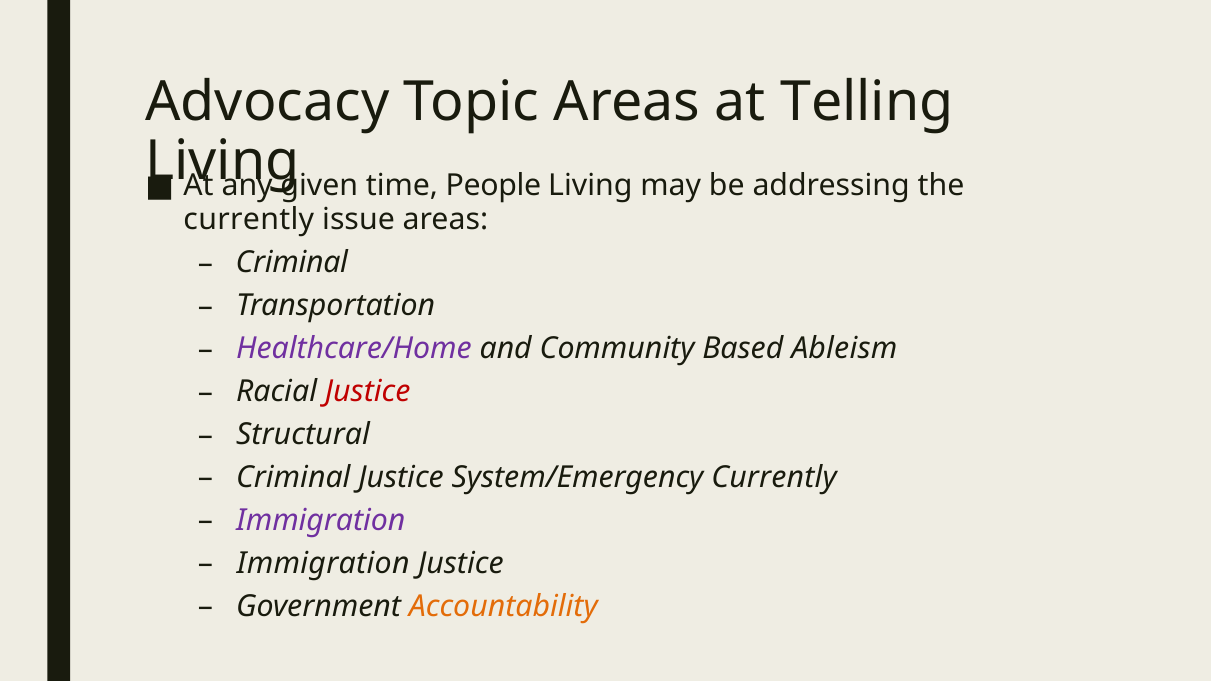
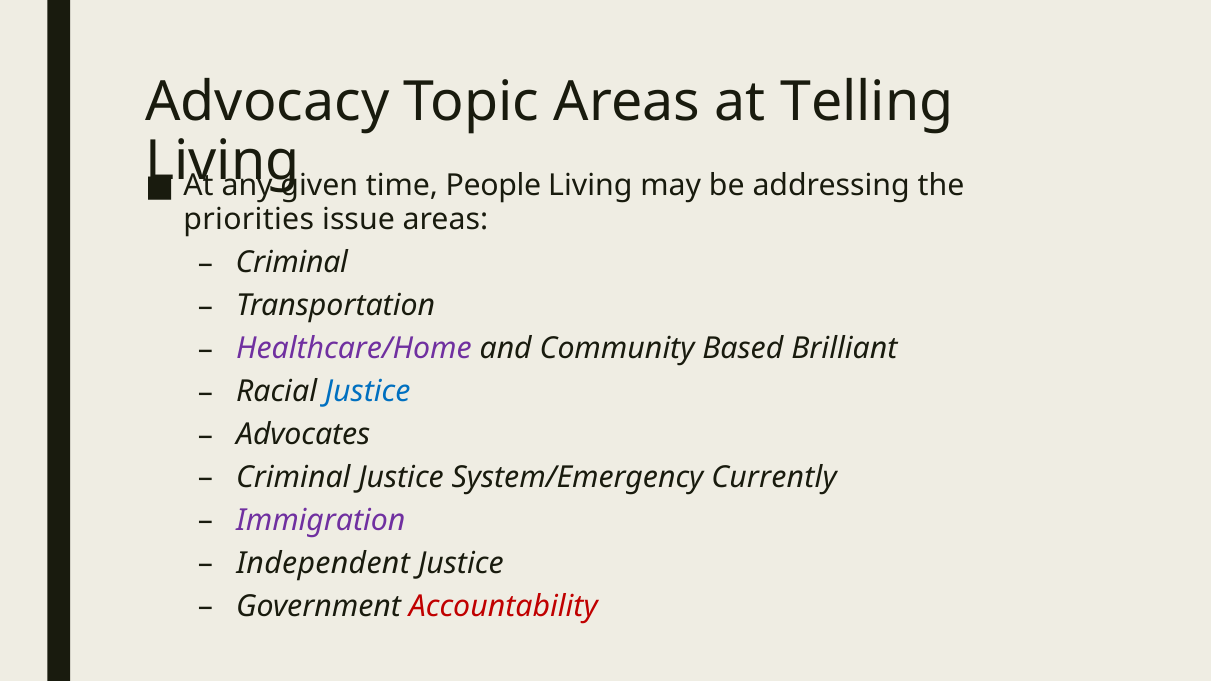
currently at (249, 220): currently -> priorities
Ableism: Ableism -> Brilliant
Justice at (368, 392) colour: red -> blue
Structural: Structural -> Advocates
Immigration at (323, 564): Immigration -> Independent
Accountability colour: orange -> red
